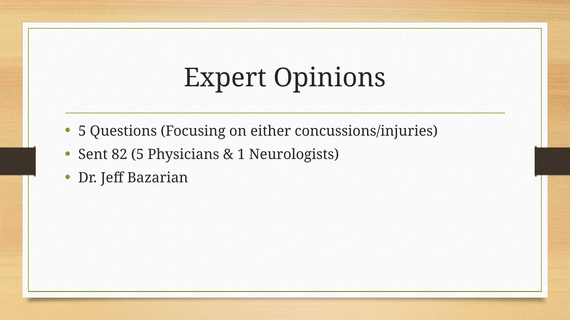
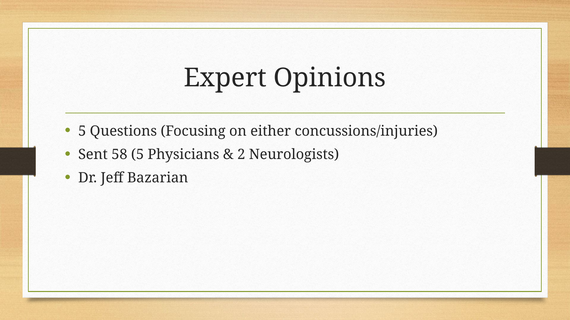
82: 82 -> 58
1: 1 -> 2
